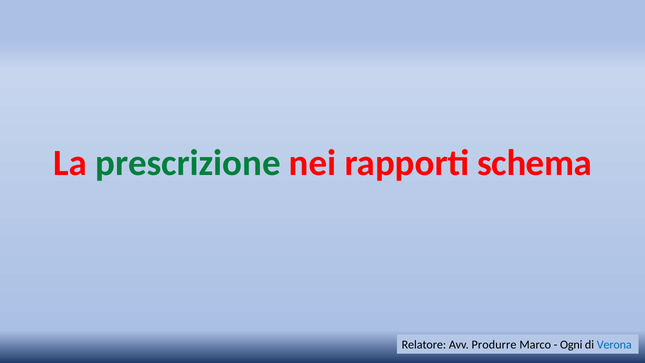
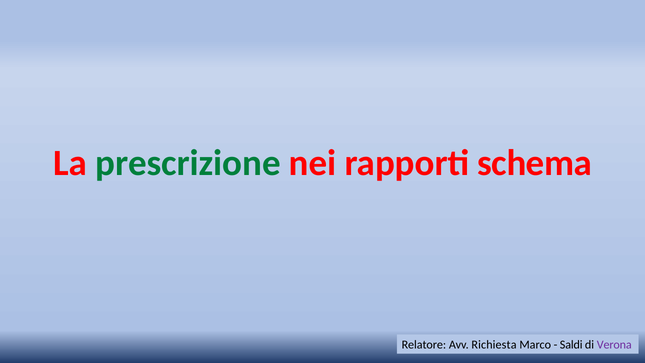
Produrre: Produrre -> Richiesta
Ogni: Ogni -> Saldi
Verona colour: blue -> purple
